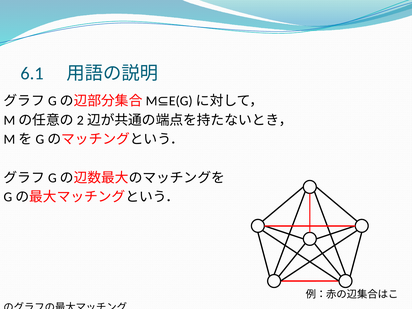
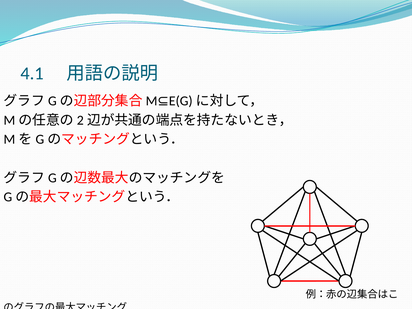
6.1: 6.1 -> 4.1
